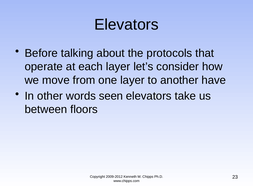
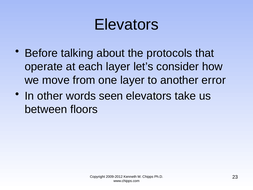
have: have -> error
